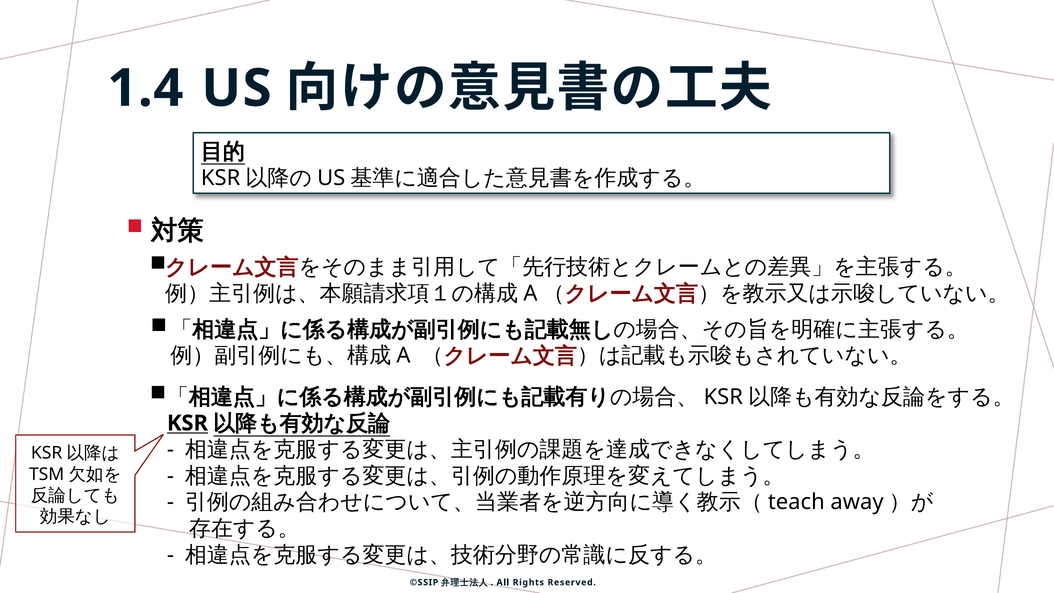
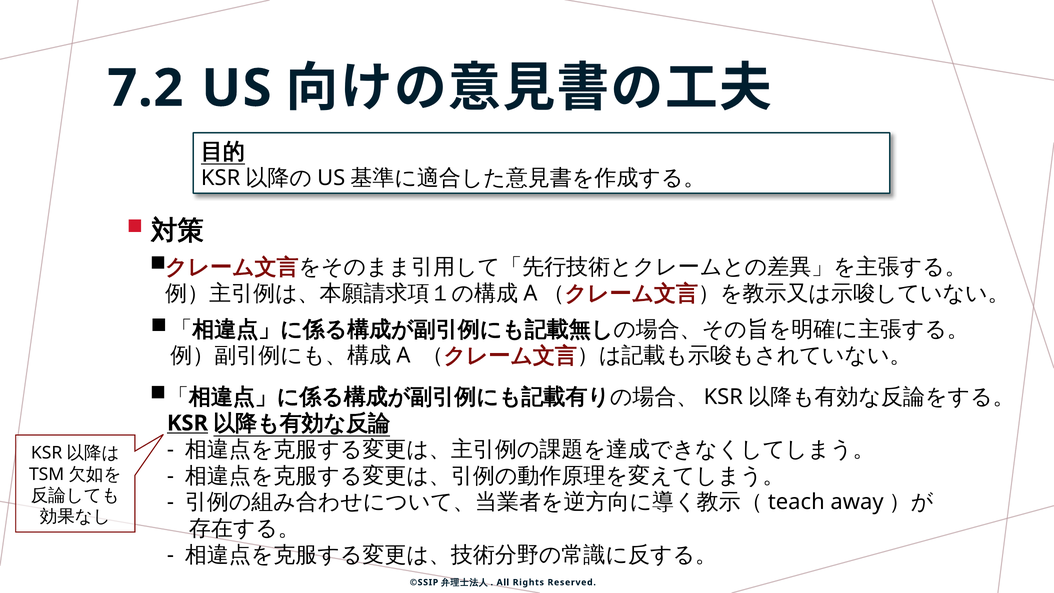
1.4: 1.4 -> 7.2
